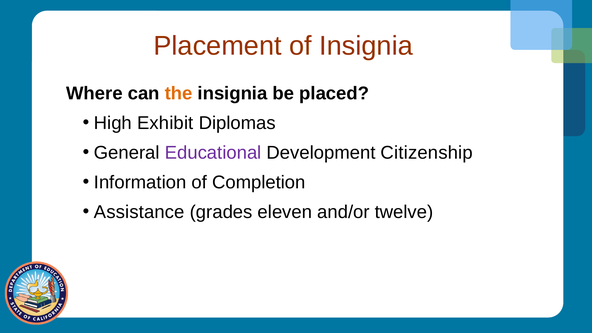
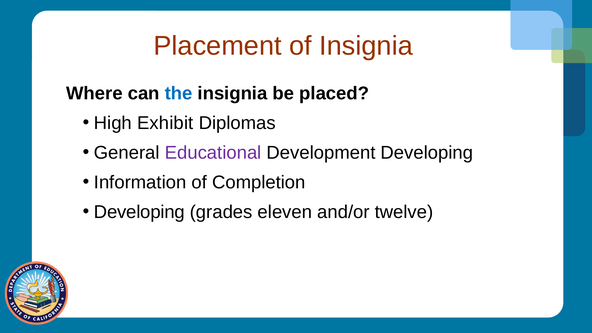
the colour: orange -> blue
Development Citizenship: Citizenship -> Developing
Assistance at (139, 212): Assistance -> Developing
